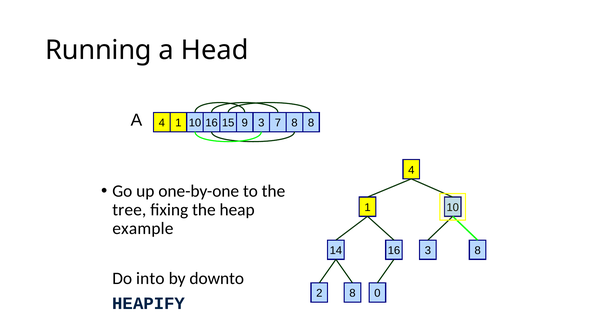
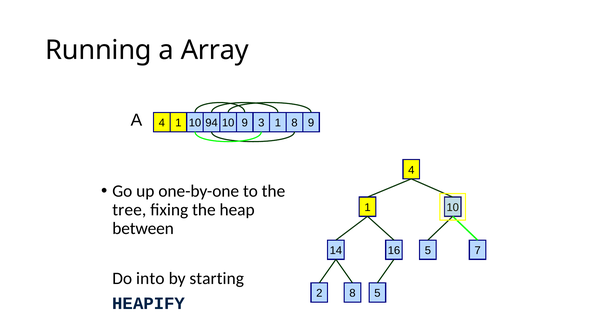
Head: Head -> Array
10 16: 16 -> 94
1 15: 15 -> 10
3 7: 7 -> 1
8 8: 8 -> 9
example: example -> between
3 at (428, 250): 3 -> 5
14 8: 8 -> 7
downto: downto -> starting
8 0: 0 -> 5
